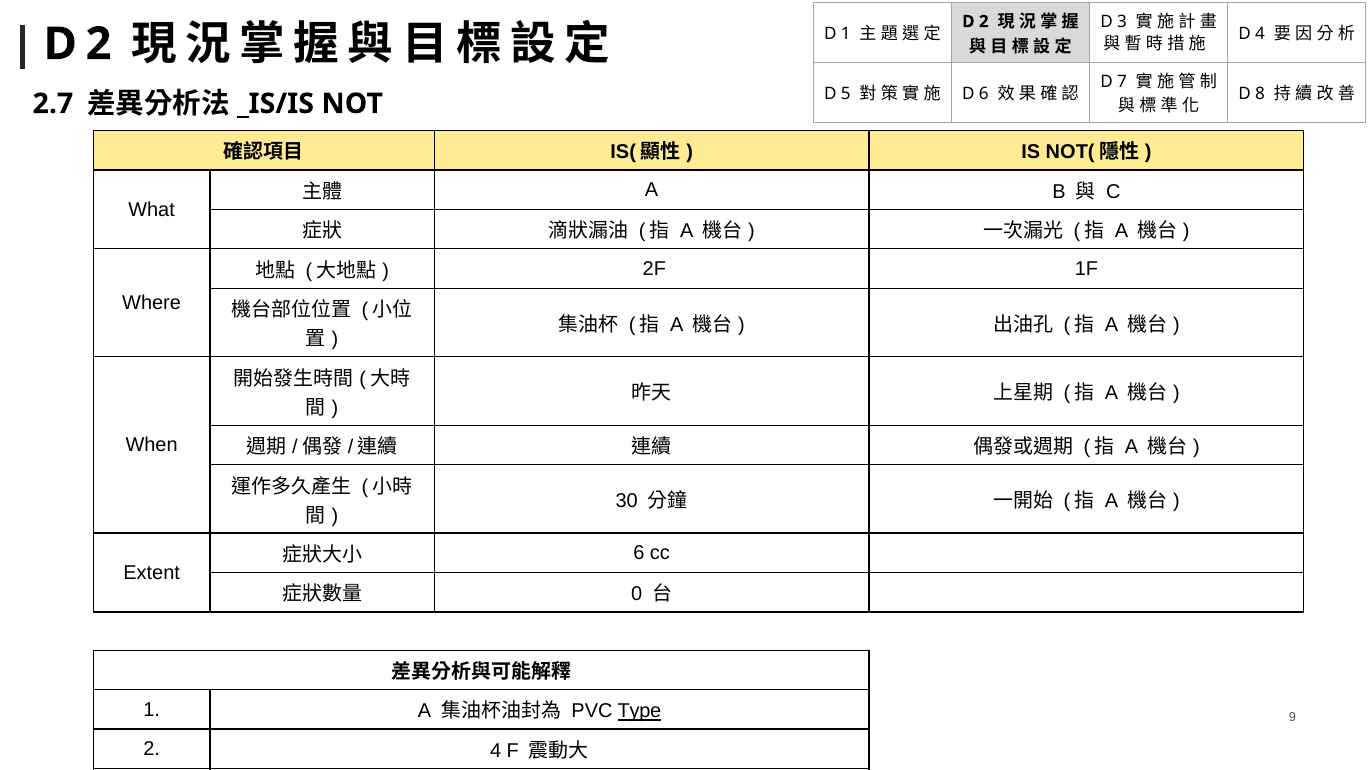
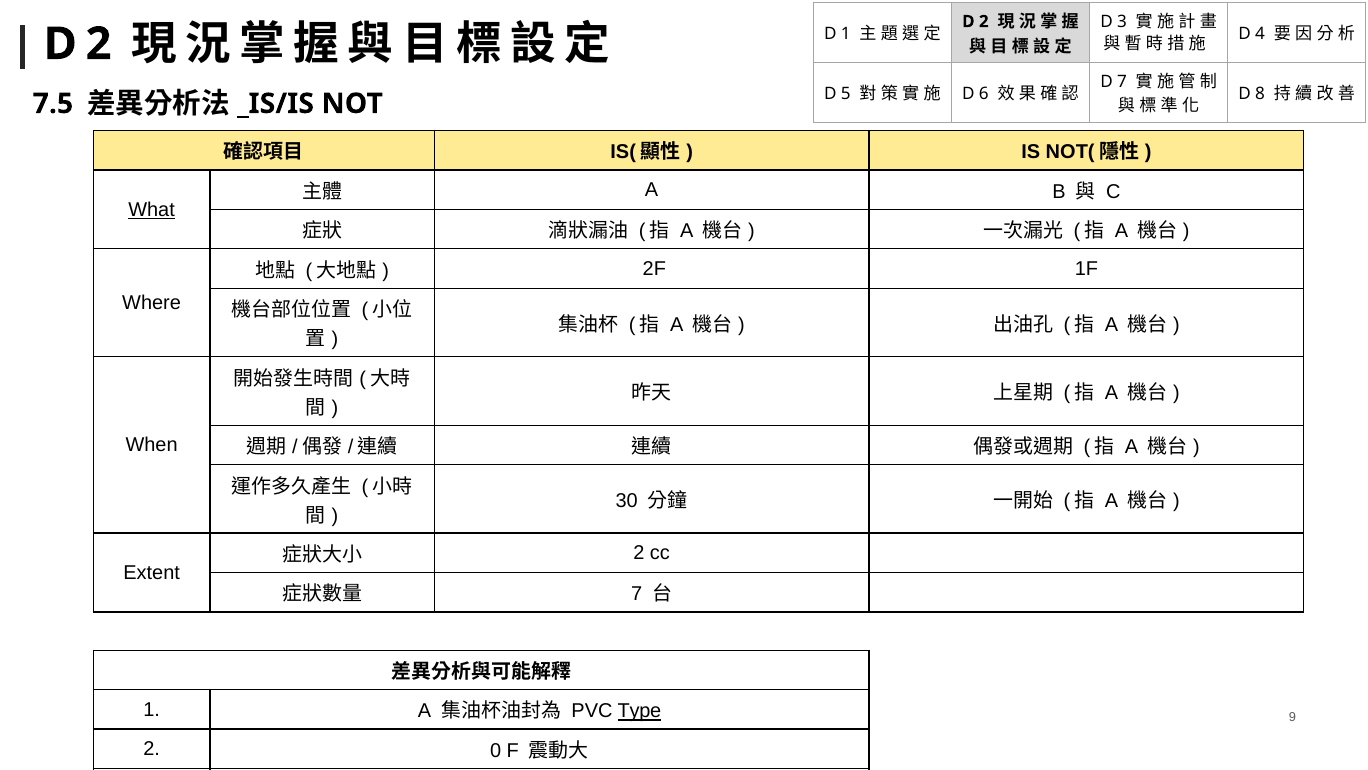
2.7: 2.7 -> 7.5
What underline: none -> present
6 at (639, 553): 6 -> 2
0: 0 -> 7
4: 4 -> 0
